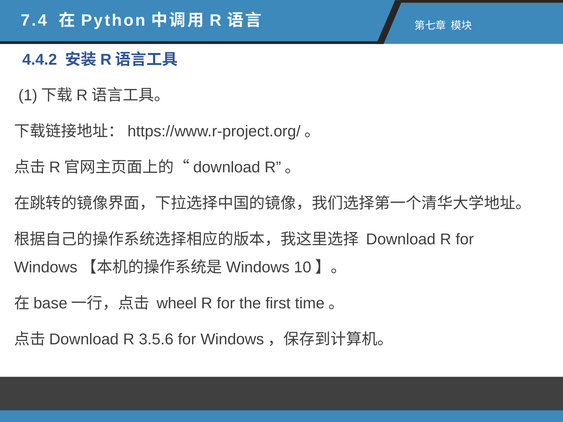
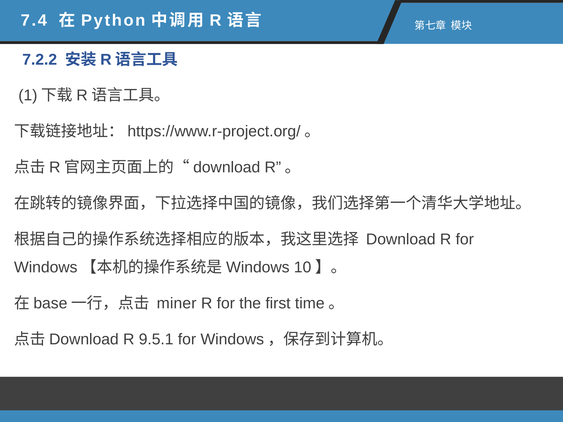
4.4.2: 4.4.2 -> 7.2.2
wheel: wheel -> miner
3.5.6: 3.5.6 -> 9.5.1
